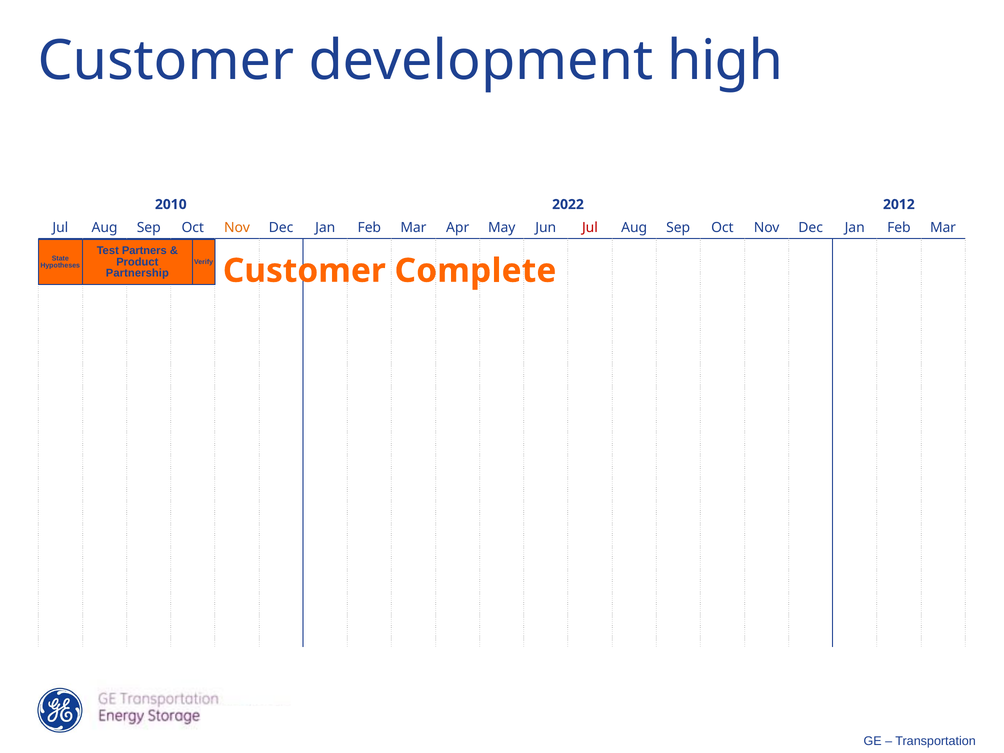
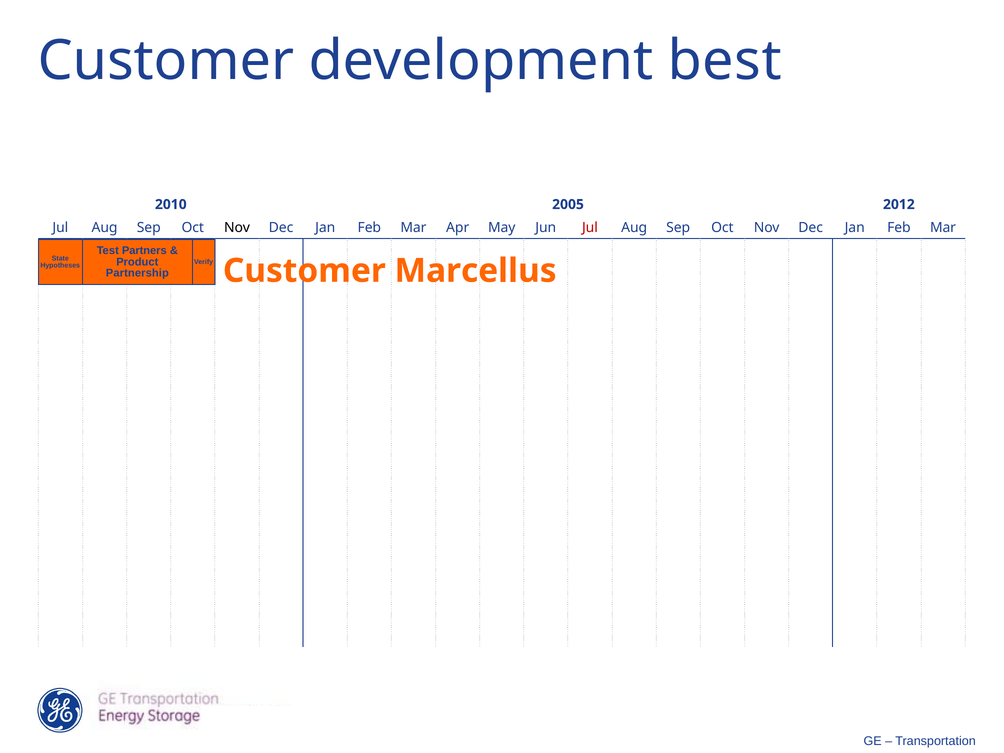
high: high -> best
2022: 2022 -> 2005
Nov at (237, 228) colour: orange -> black
Complete: Complete -> Marcellus
